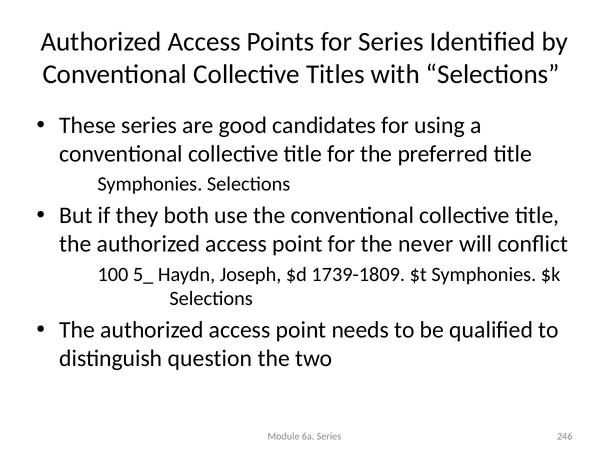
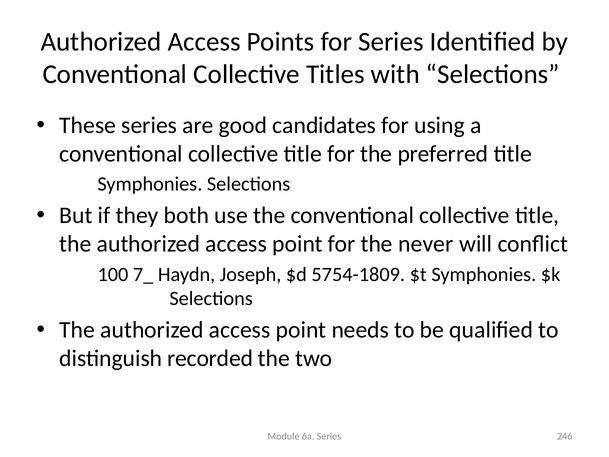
5_: 5_ -> 7_
1739-1809: 1739-1809 -> 5754-1809
question: question -> recorded
